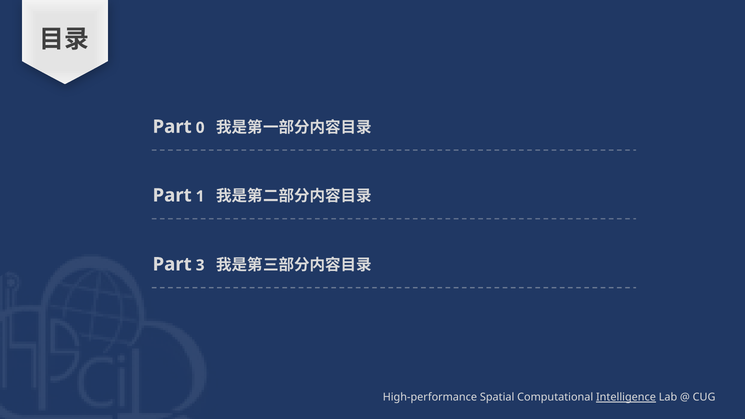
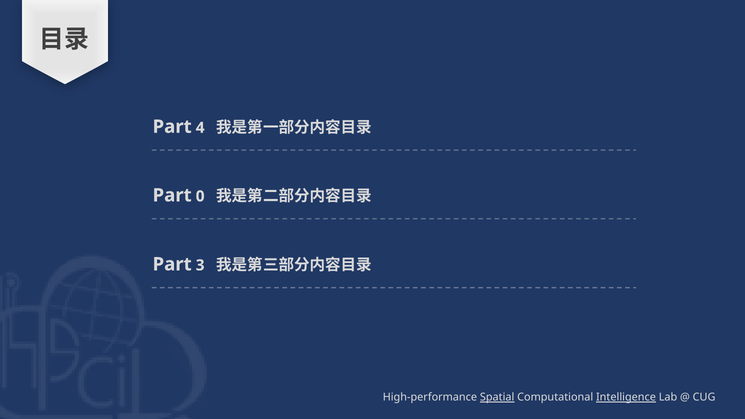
0: 0 -> 4
1: 1 -> 0
Spatial underline: none -> present
